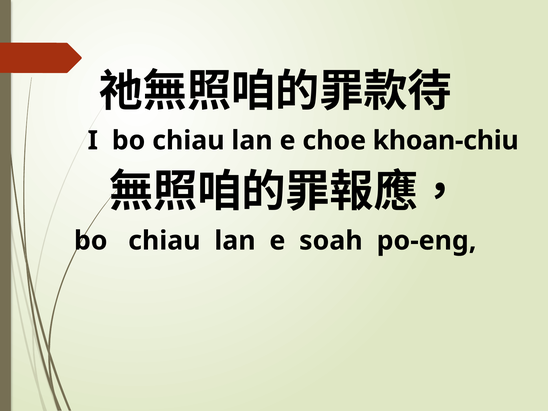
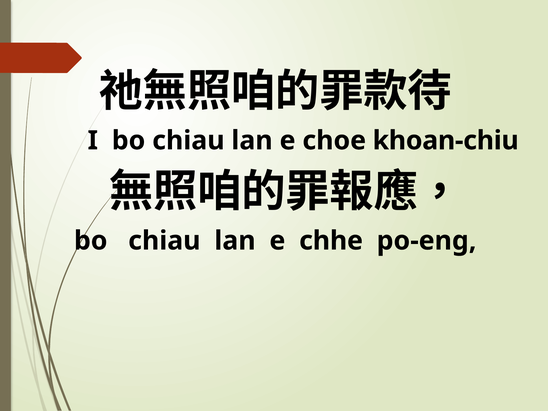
soah: soah -> chhe
